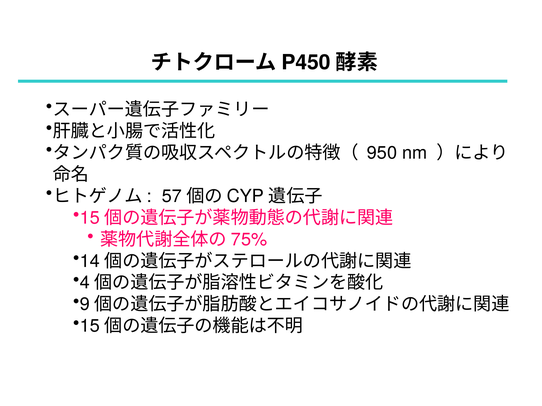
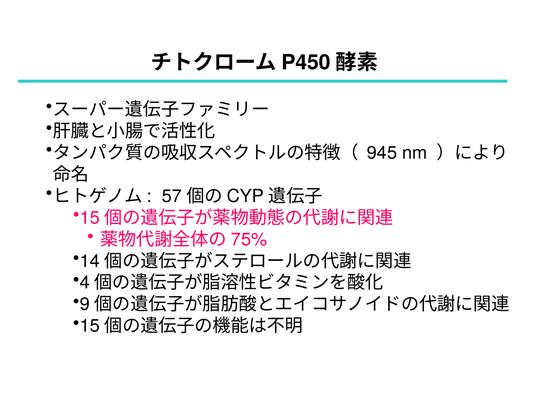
950: 950 -> 945
